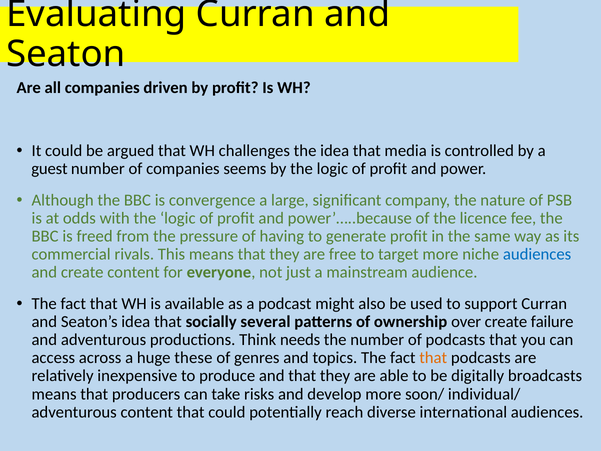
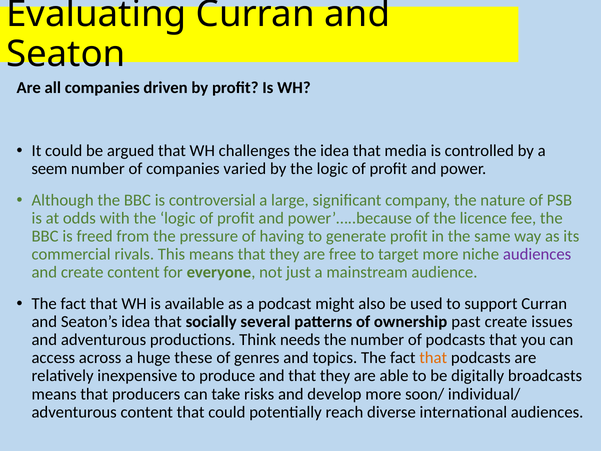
guest: guest -> seem
seems: seems -> varied
convergence: convergence -> controversial
audiences at (537, 254) colour: blue -> purple
over: over -> past
failure: failure -> issues
